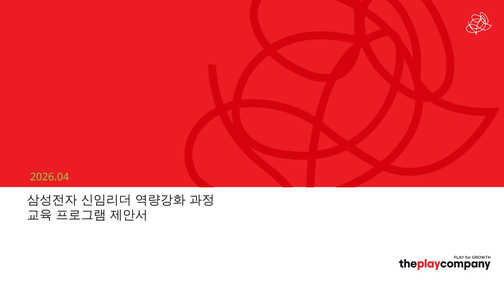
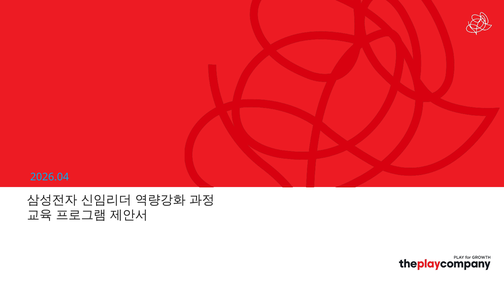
2026.04 colour: light green -> light blue
